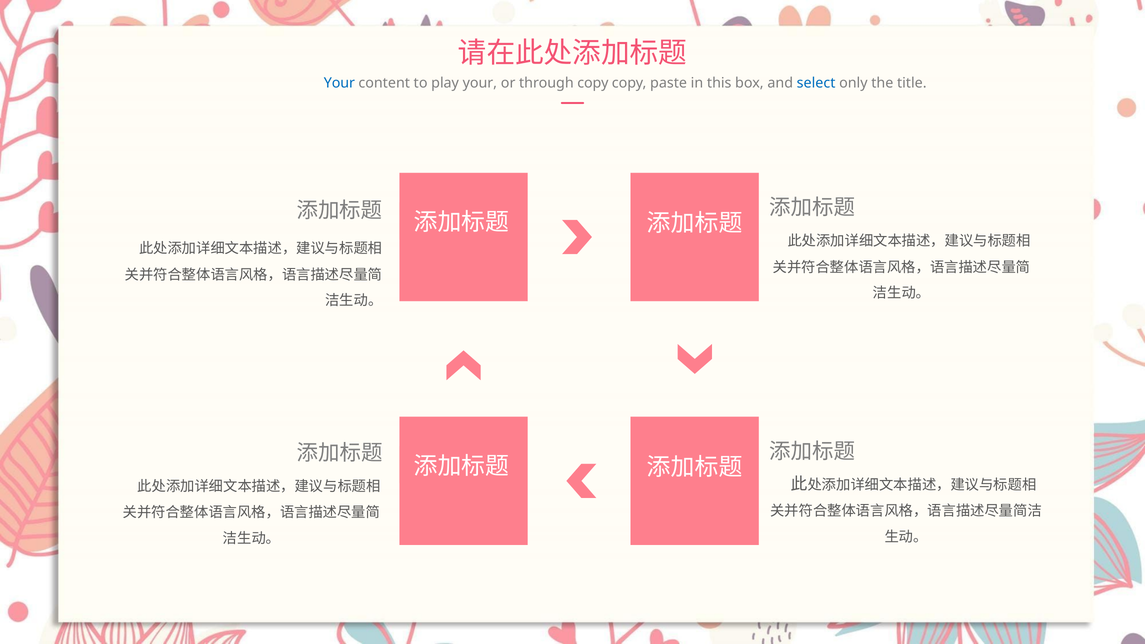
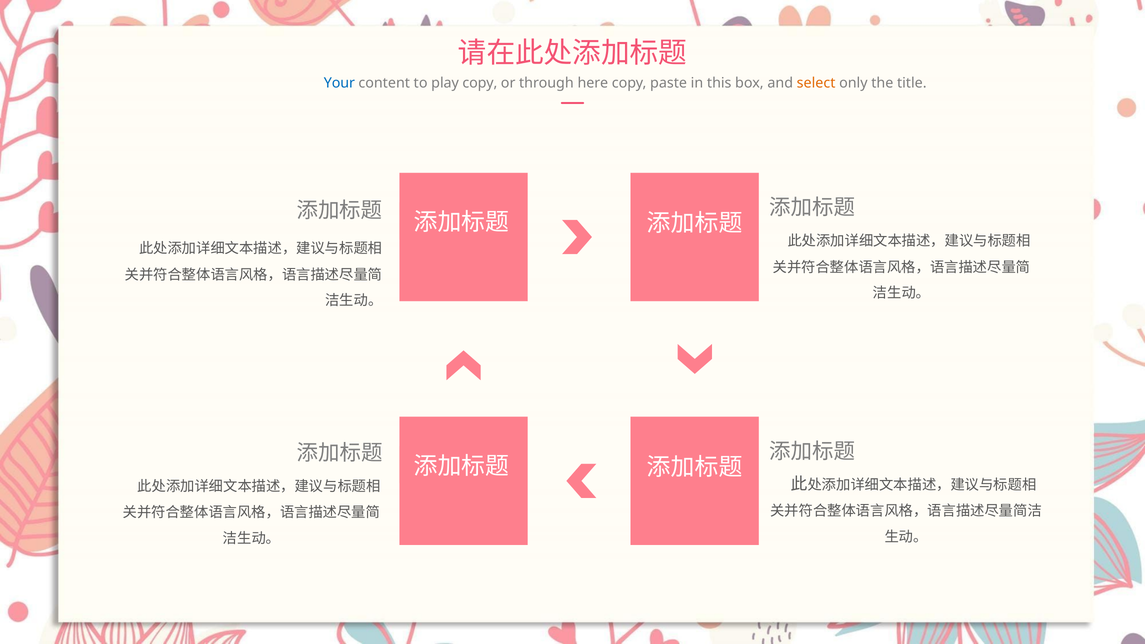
play your: your -> copy
through copy: copy -> here
select colour: blue -> orange
